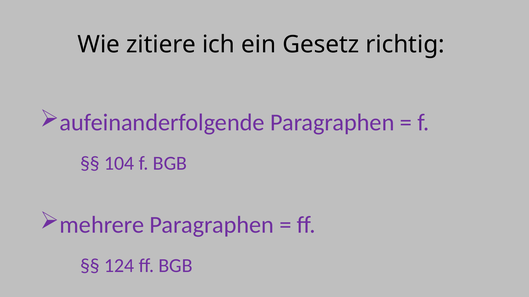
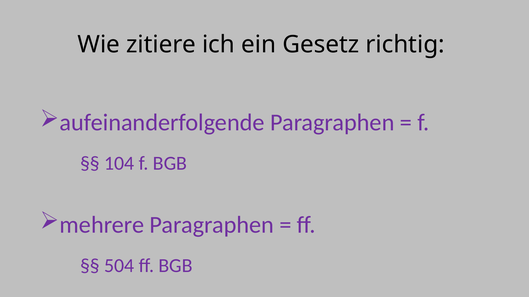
124: 124 -> 504
